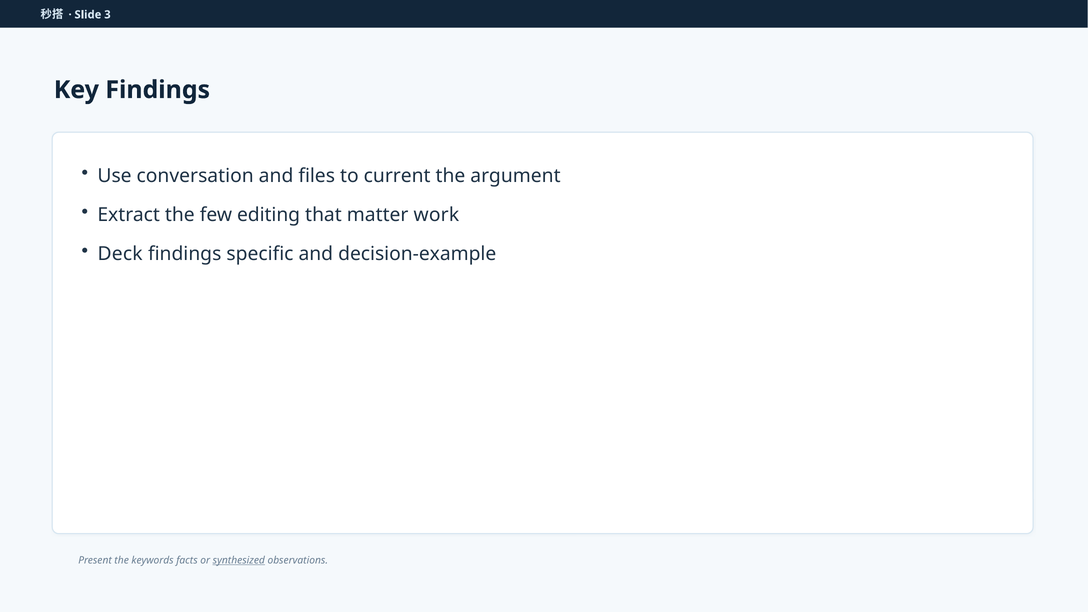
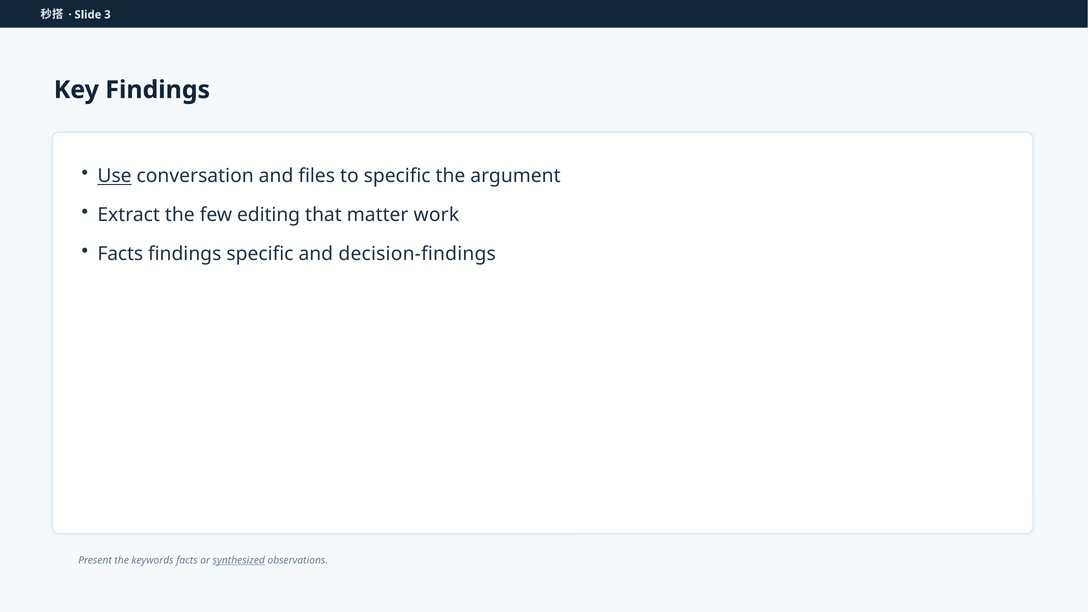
Use underline: none -> present
to current: current -> specific
Deck at (120, 254): Deck -> Facts
decision-example: decision-example -> decision-findings
